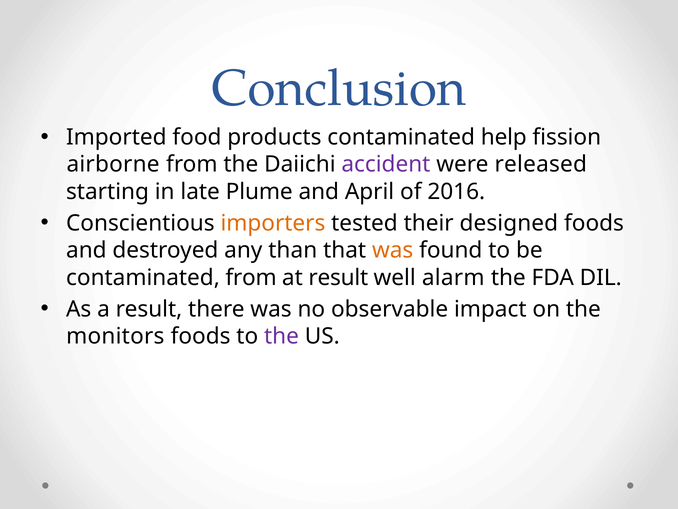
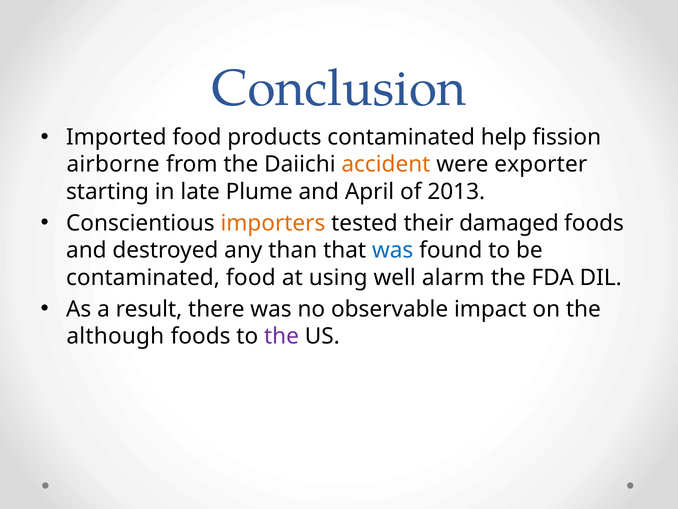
accident colour: purple -> orange
released: released -> exporter
2016: 2016 -> 2013
designed: designed -> damaged
was at (393, 250) colour: orange -> blue
contaminated from: from -> food
at result: result -> using
monitors: monitors -> although
